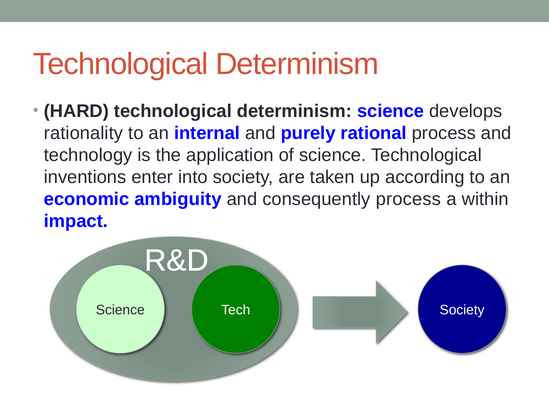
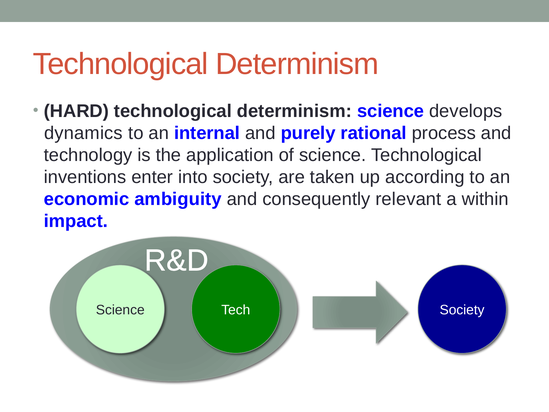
rationality: rationality -> dynamics
consequently process: process -> relevant
